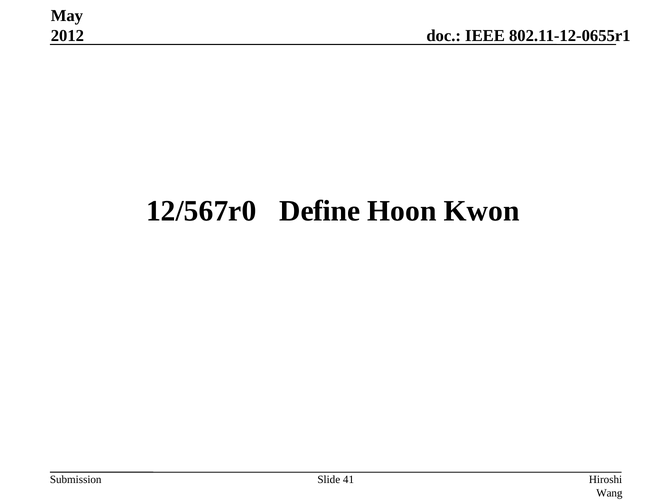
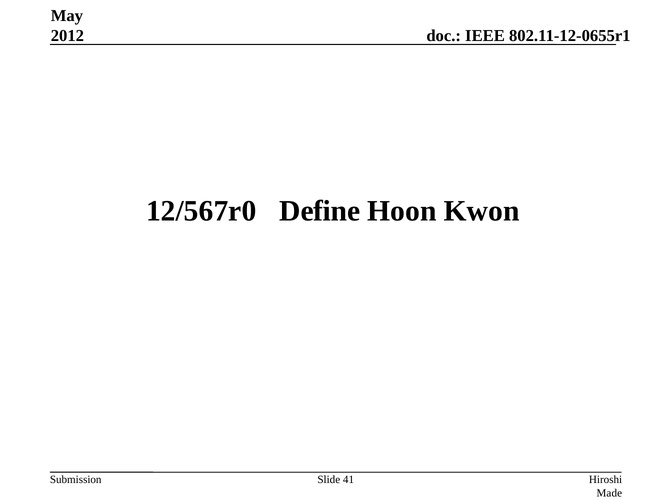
Wang: Wang -> Made
